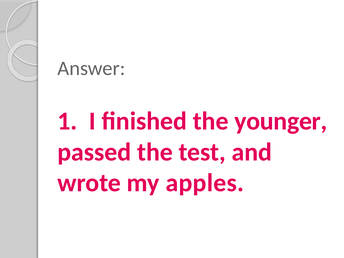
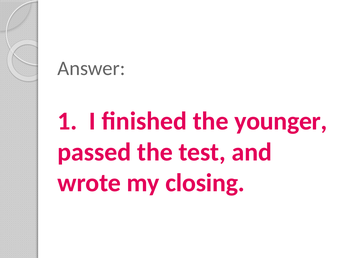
apples: apples -> closing
